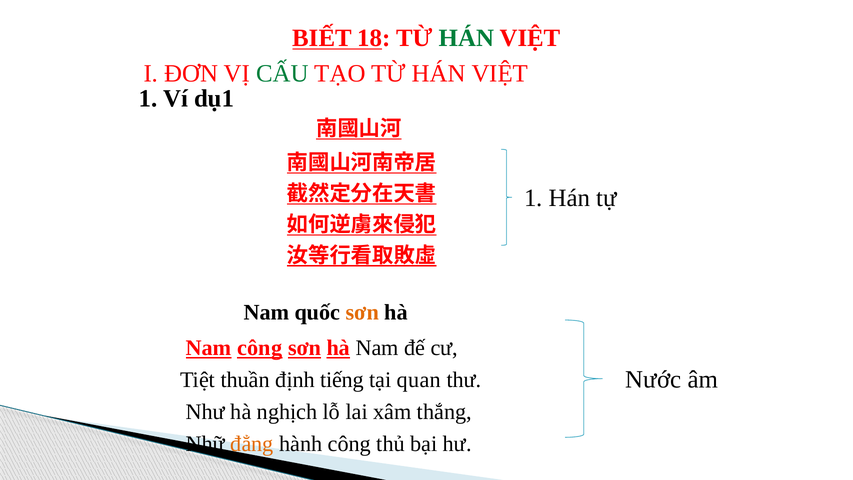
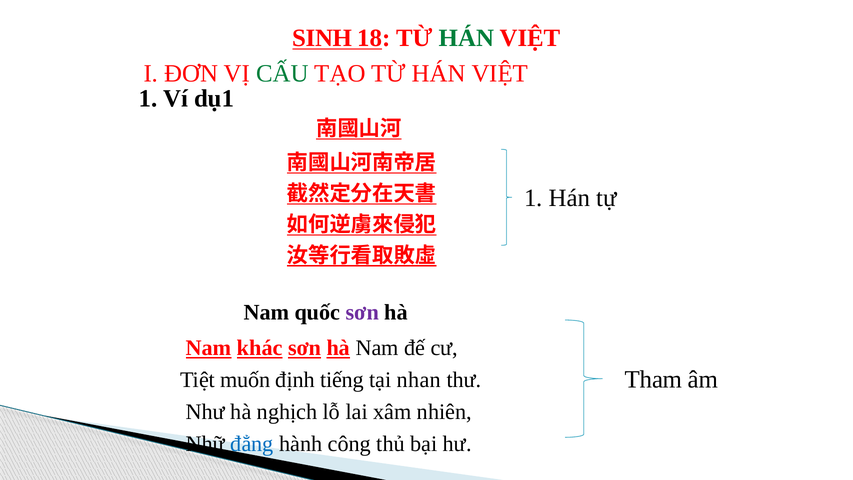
BIẾT: BIẾT -> SINH
sơn at (362, 312) colour: orange -> purple
Nam công: công -> khác
Nước: Nước -> Tham
thuần: thuần -> muốn
quan: quan -> nhan
thắng: thắng -> nhiên
đẳng colour: orange -> blue
